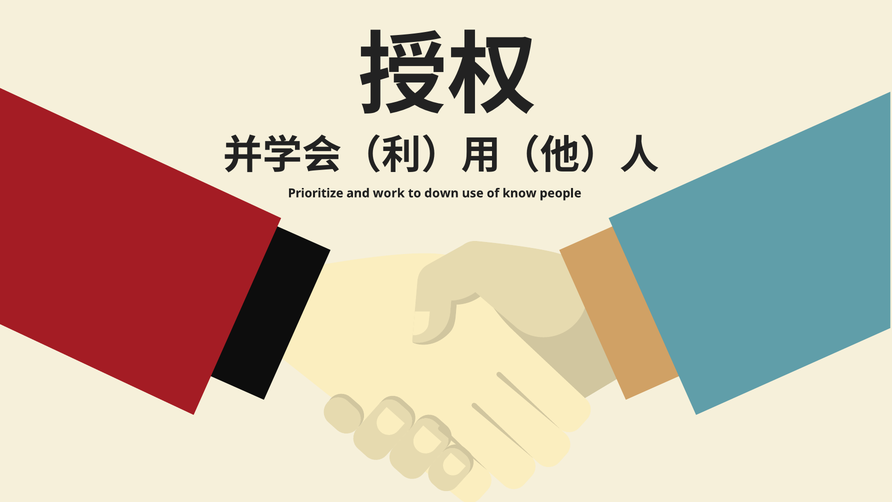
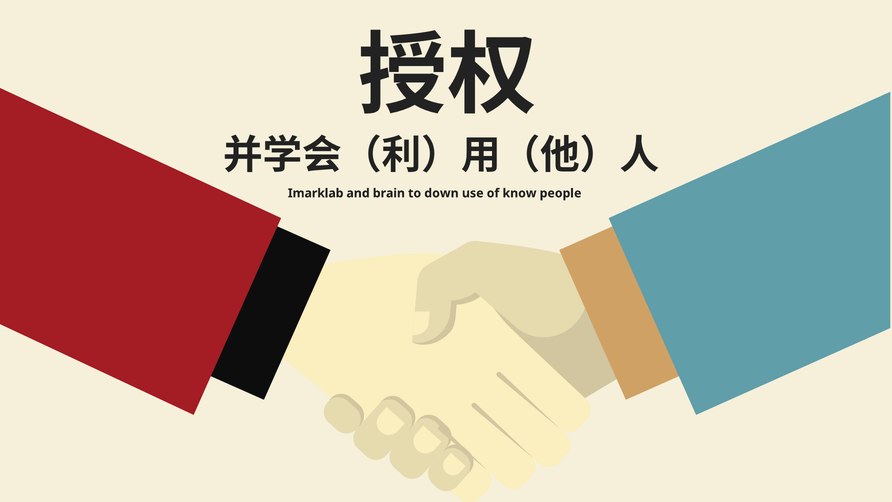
Prioritize: Prioritize -> Imarklab
work: work -> brain
